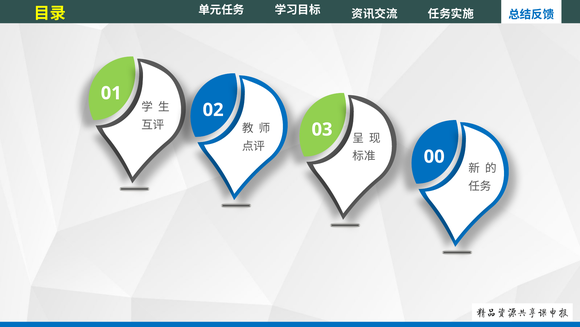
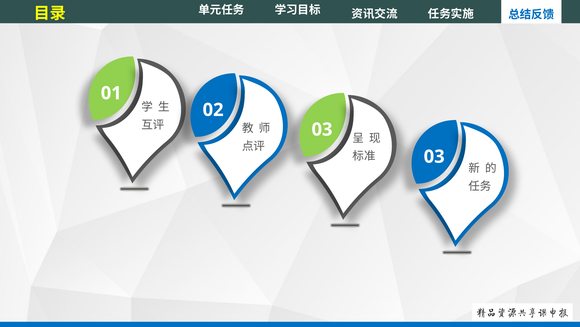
00 at (434, 156): 00 -> 03
